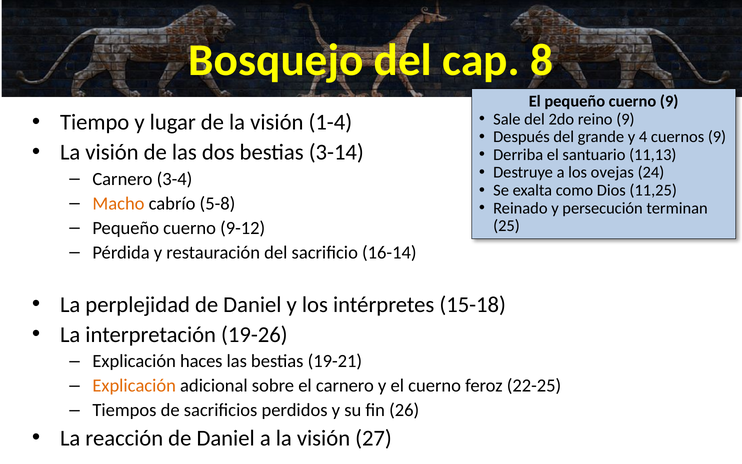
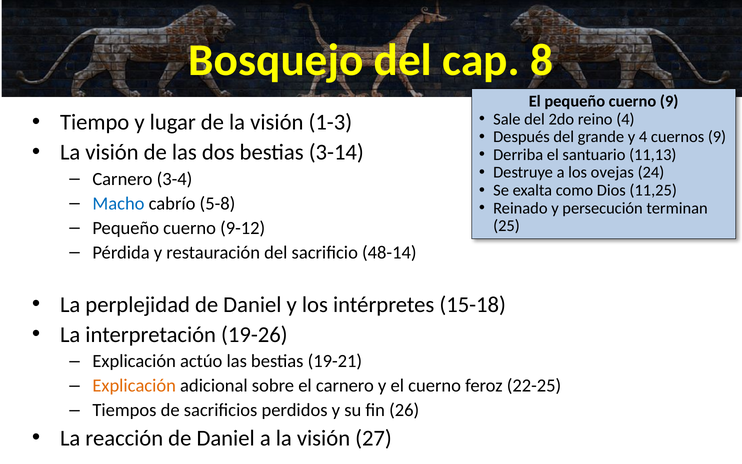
1-4: 1-4 -> 1-3
reino 9: 9 -> 4
Macho colour: orange -> blue
16-14: 16-14 -> 48-14
haces: haces -> actúo
